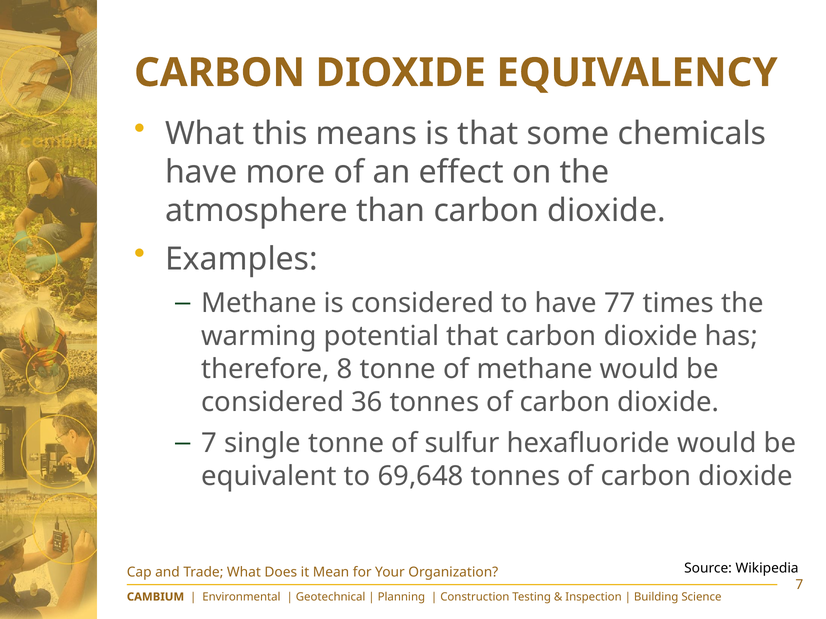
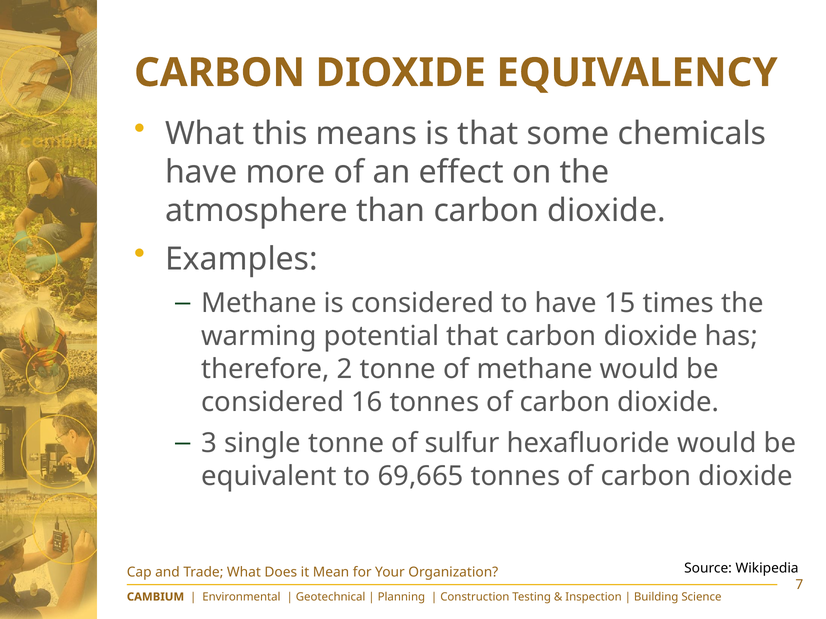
77: 77 -> 15
8: 8 -> 2
36: 36 -> 16
7 at (209, 444): 7 -> 3
69,648: 69,648 -> 69,665
